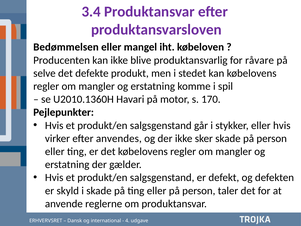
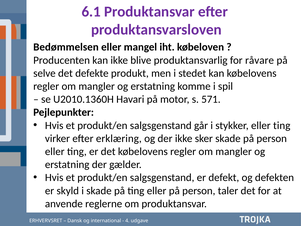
3.4: 3.4 -> 6.1
170: 170 -> 571
stykker eller hvis: hvis -> ting
anvendes: anvendes -> erklæring
